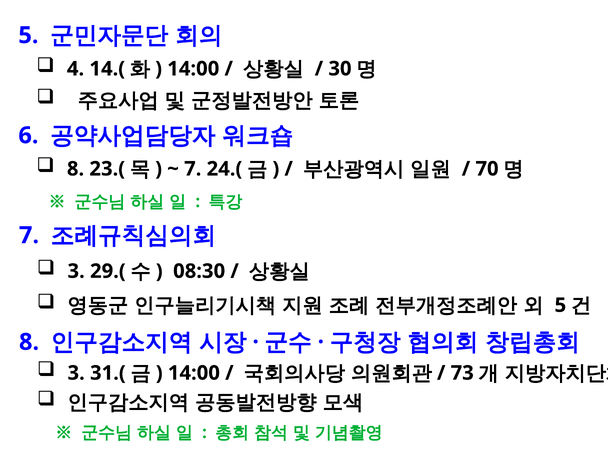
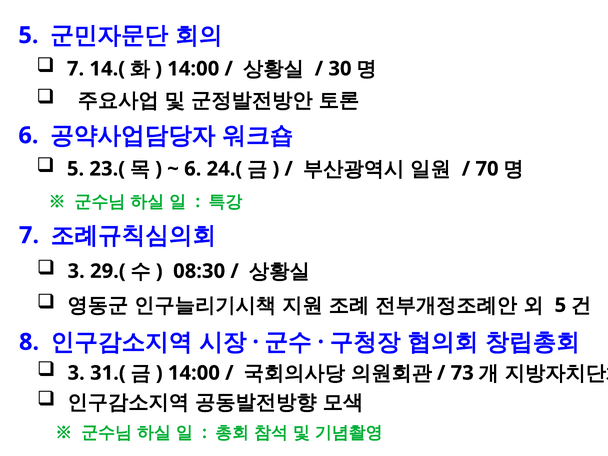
4 at (76, 69): 4 -> 7
8 at (76, 169): 8 -> 5
7 at (193, 169): 7 -> 6
